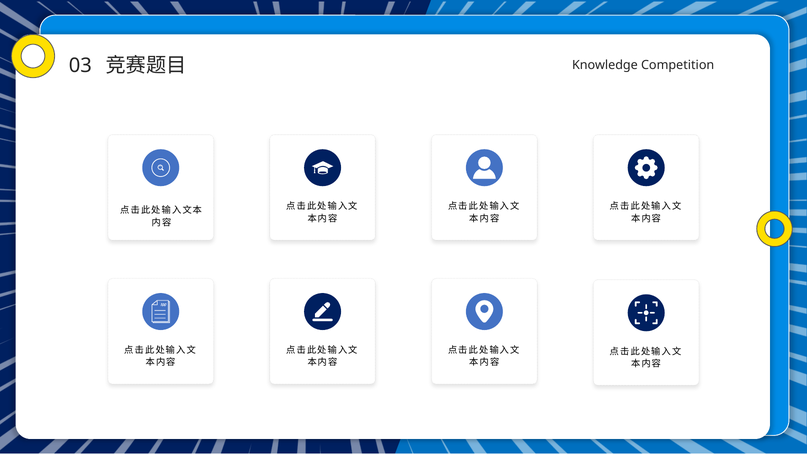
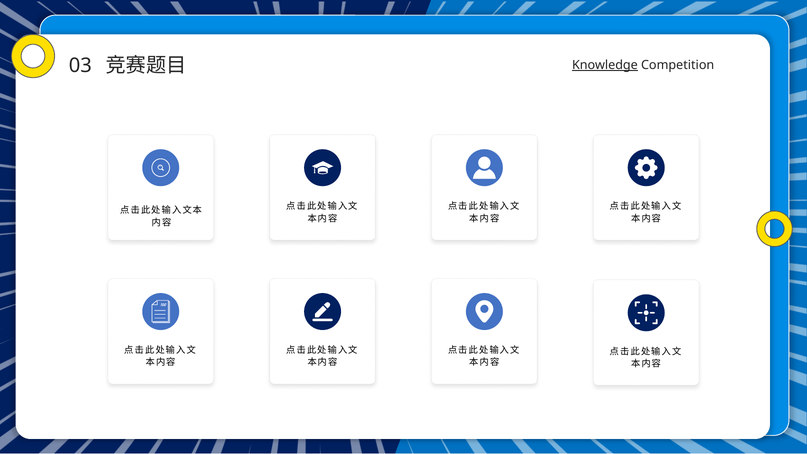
Knowledge underline: none -> present
